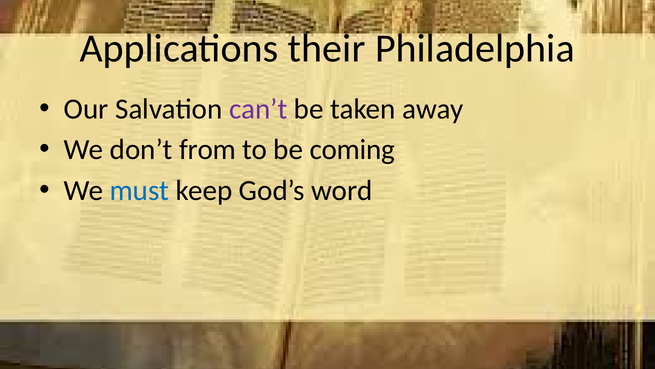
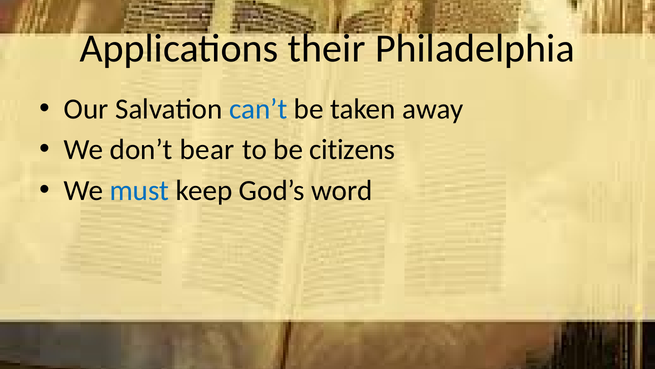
can’t colour: purple -> blue
from: from -> bear
coming: coming -> citizens
